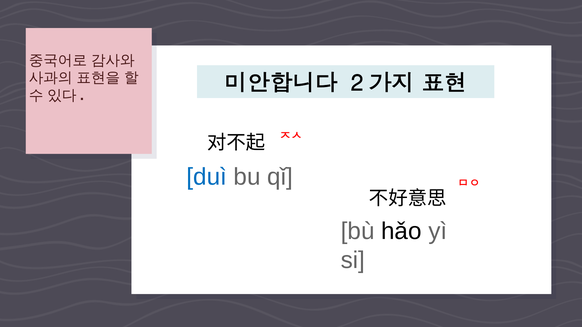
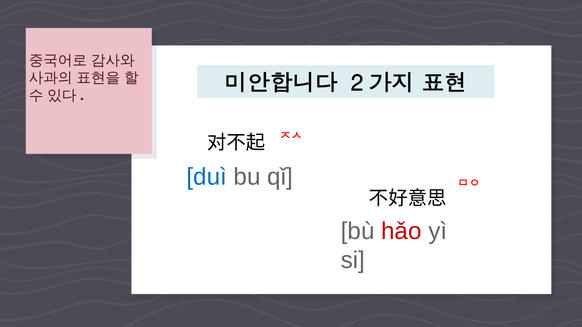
hǎo colour: black -> red
